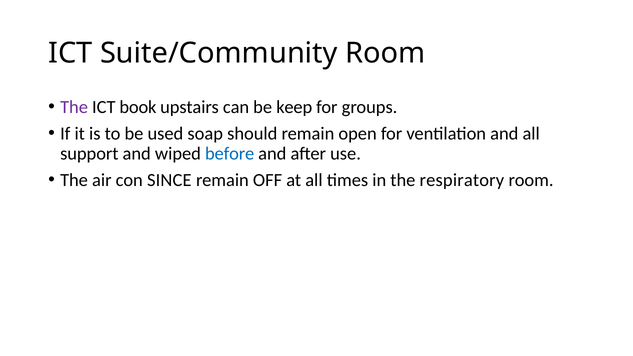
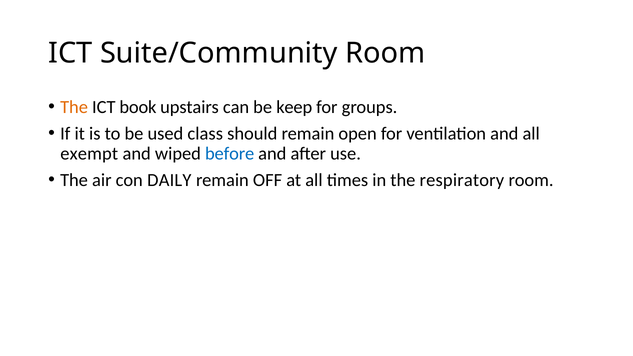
The at (74, 107) colour: purple -> orange
soap: soap -> class
support: support -> exempt
SINCE: SINCE -> DAILY
